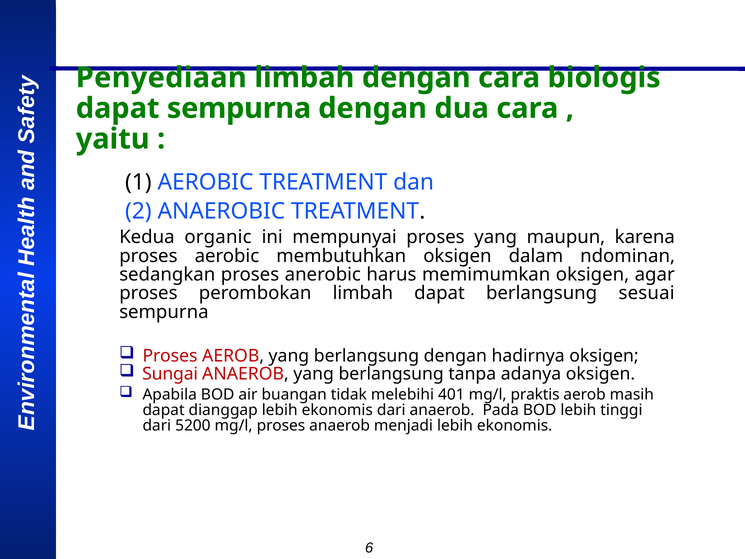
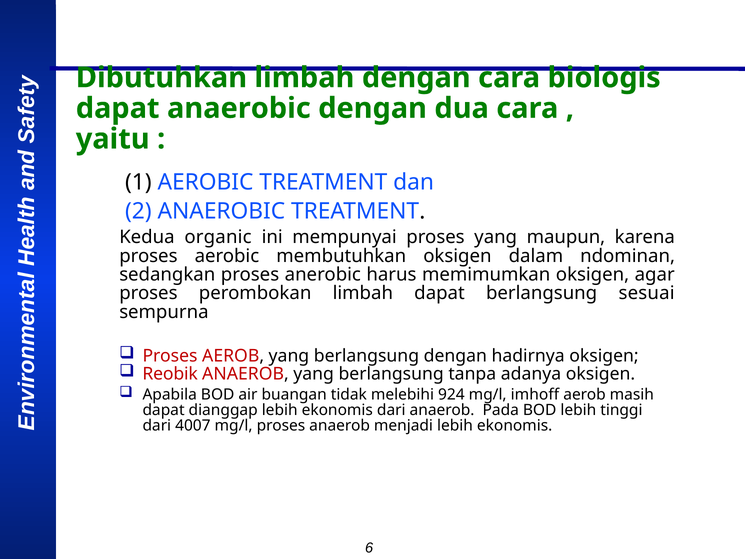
Penyediaan: Penyediaan -> Dibutuhkan
dapat sempurna: sempurna -> anaerobic
Sungai: Sungai -> Reobik
401: 401 -> 924
praktis: praktis -> imhoff
5200: 5200 -> 4007
